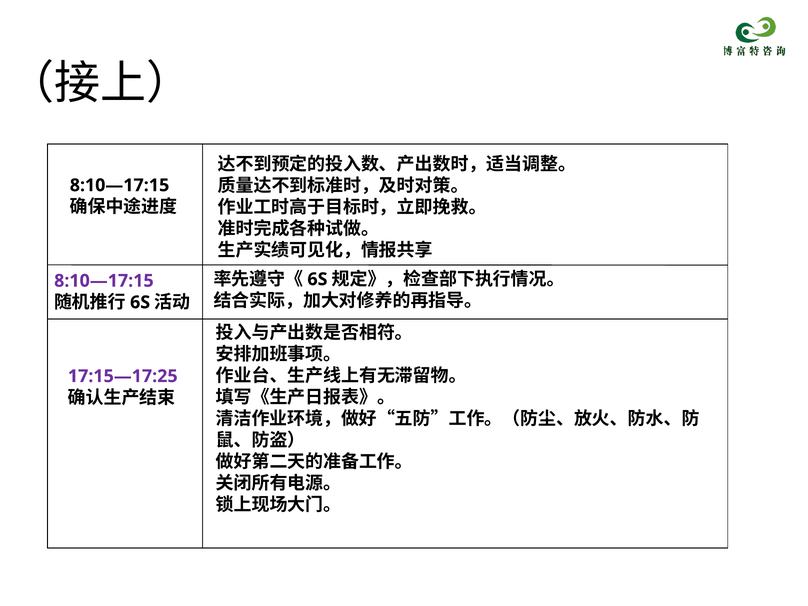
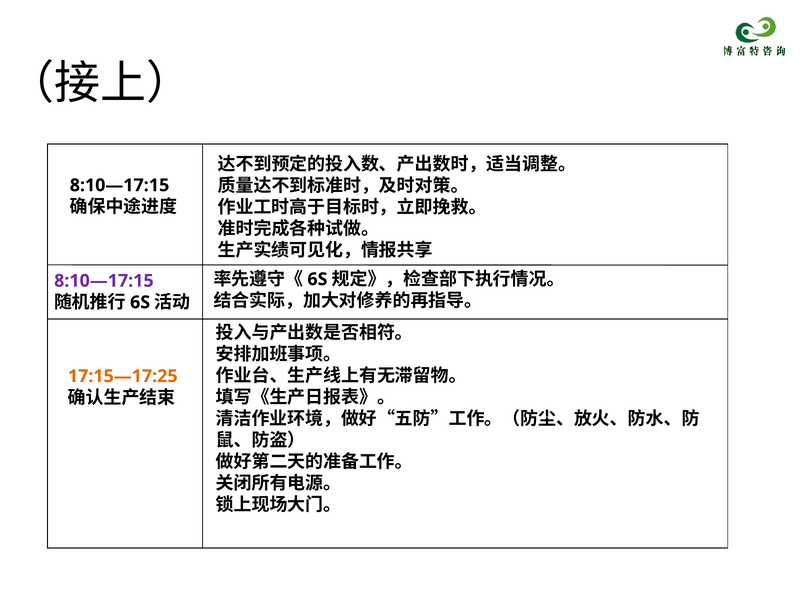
17:15—17:25 colour: purple -> orange
